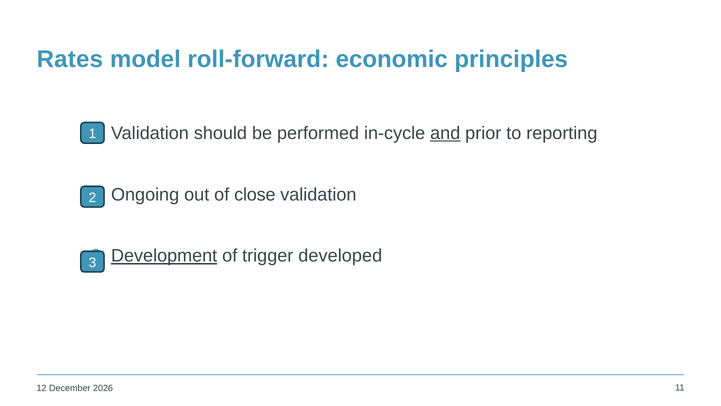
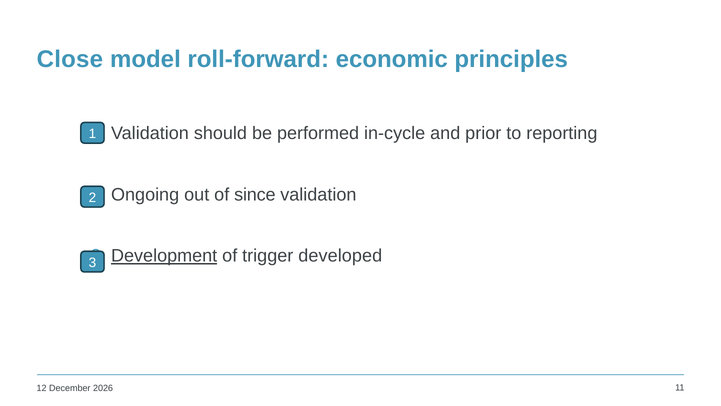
Rates: Rates -> Close
and underline: present -> none
close: close -> since
